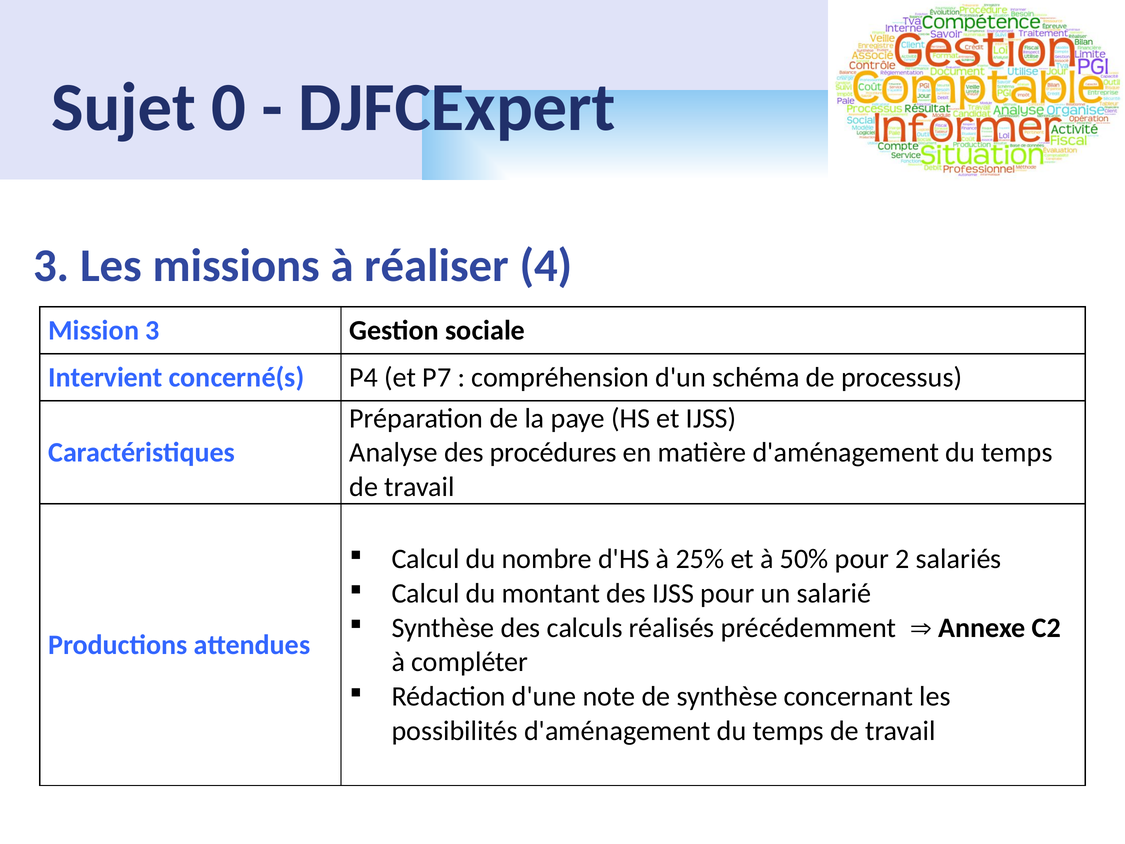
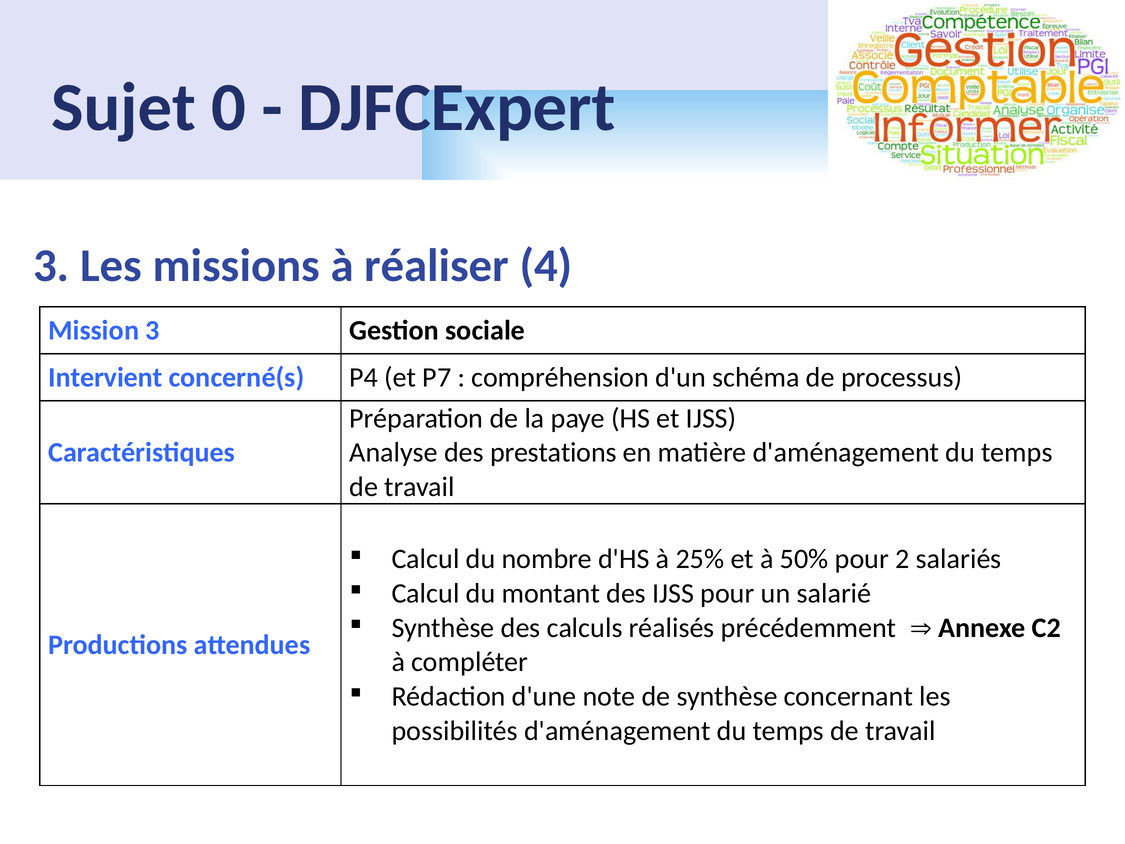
procédures: procédures -> prestations
